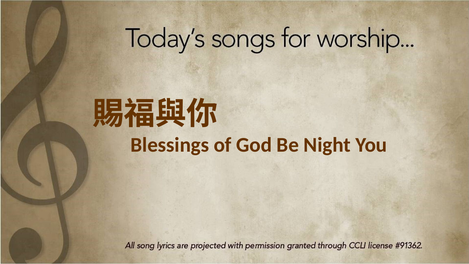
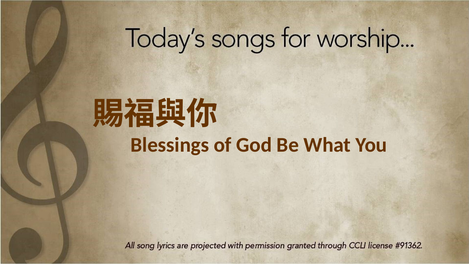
Night: Night -> What
